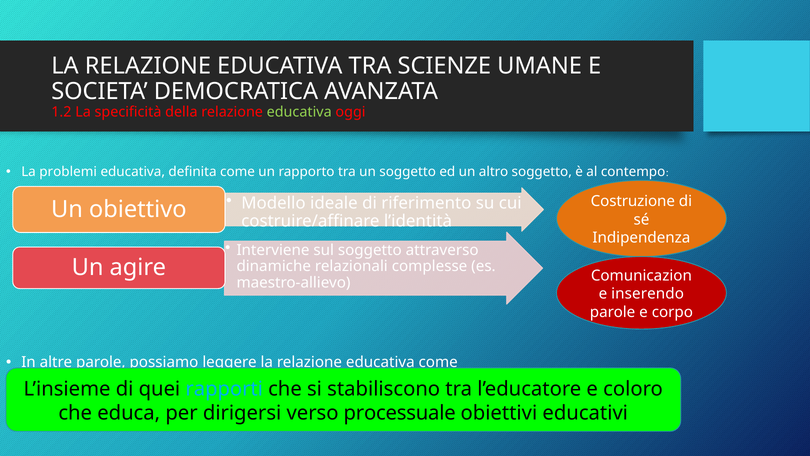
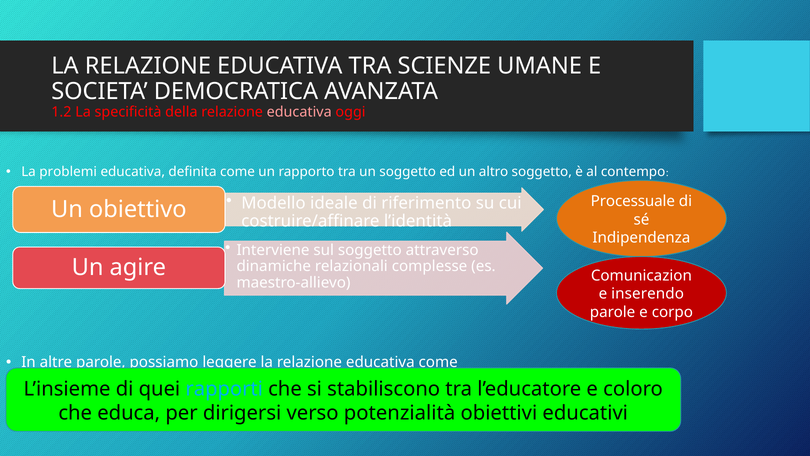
educativa at (299, 112) colour: light green -> pink
Costruzione: Costruzione -> Processuale
processuale: processuale -> potenzialità
